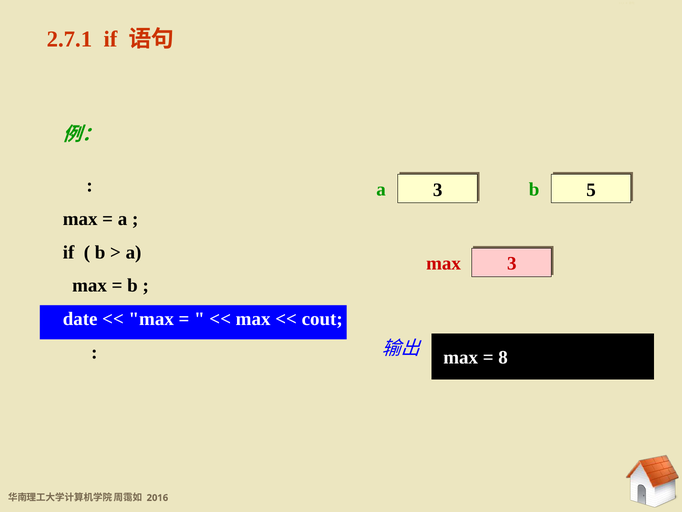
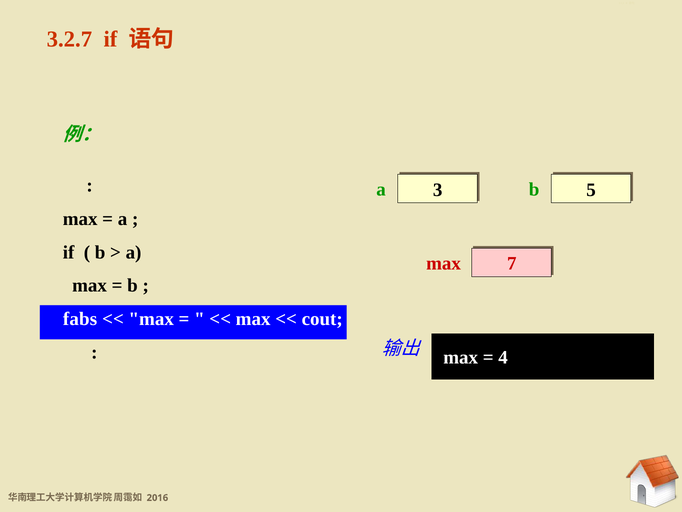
2.7.1: 2.7.1 -> 3.2.7
max 3: 3 -> 7
date: date -> fabs
8: 8 -> 4
